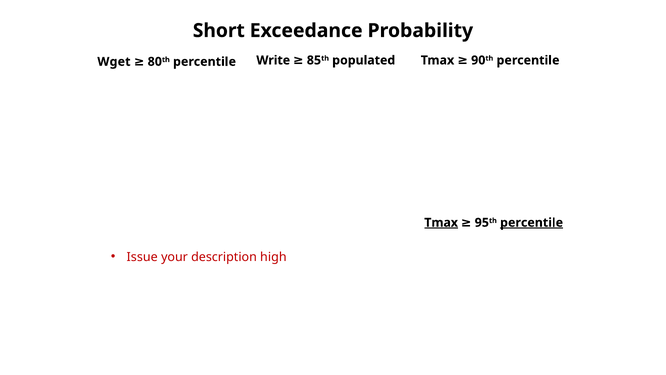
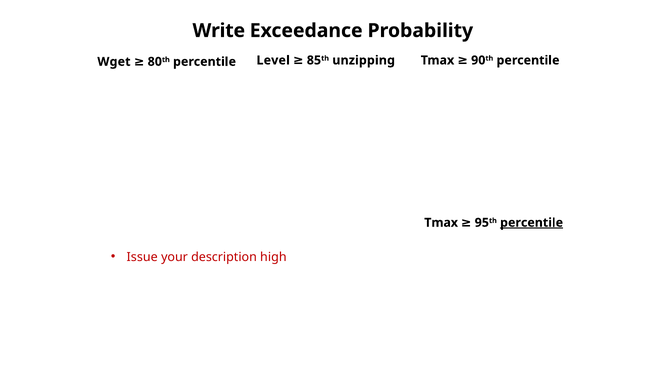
Short: Short -> Write
populated: populated -> unzipping
Write: Write -> Level
Tmax at (441, 222) underline: present -> none
